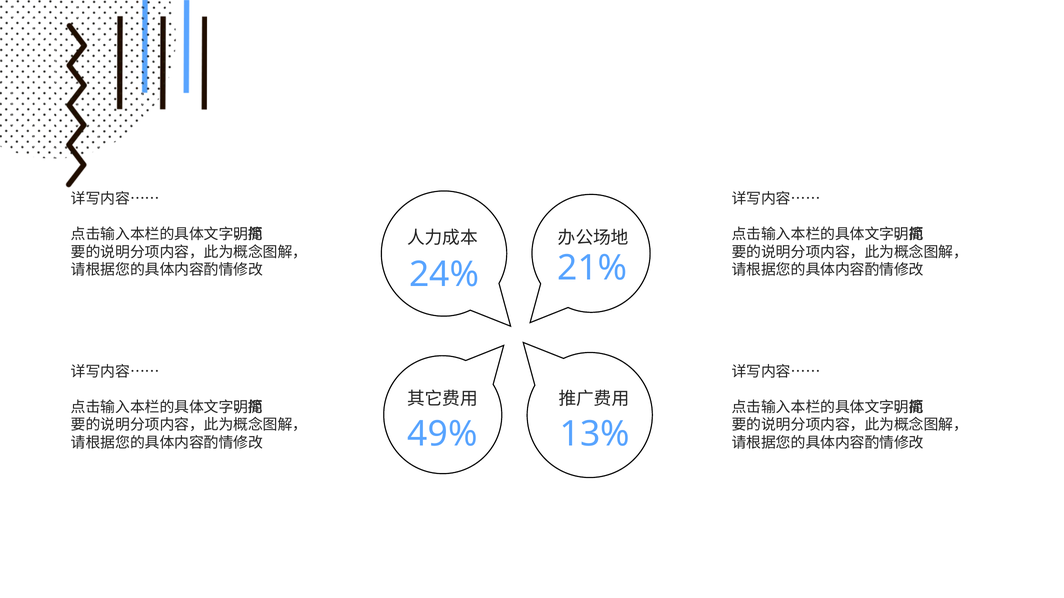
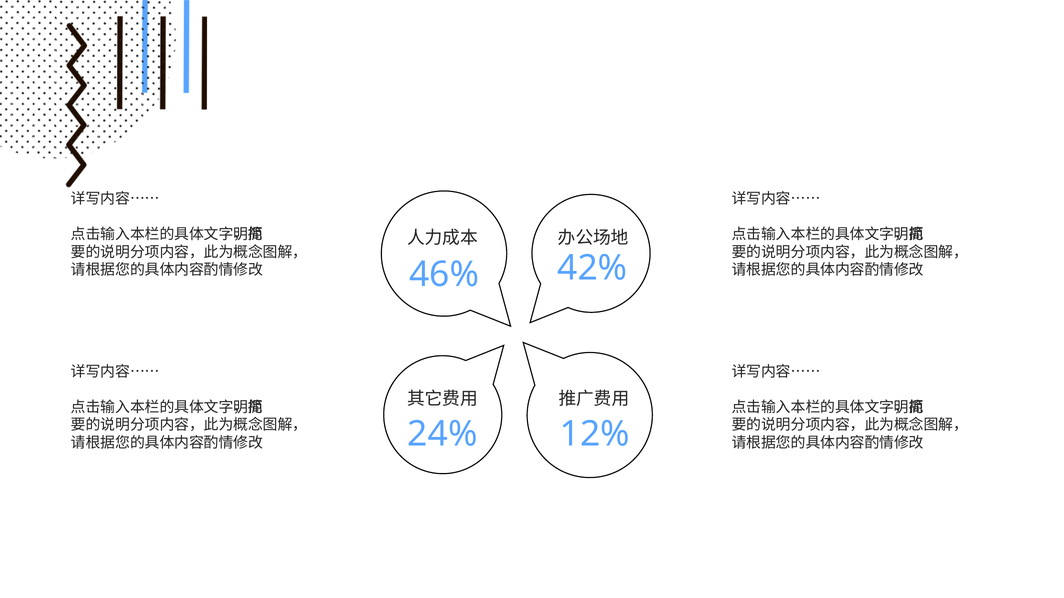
21%: 21% -> 42%
24%: 24% -> 46%
49%: 49% -> 24%
13%: 13% -> 12%
